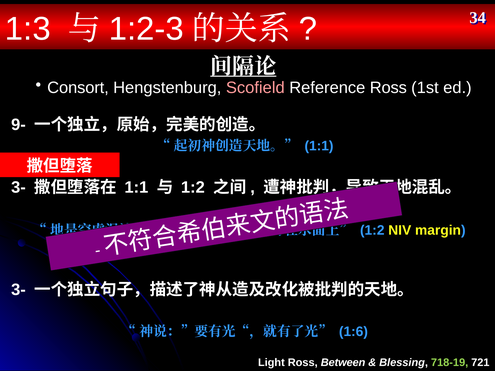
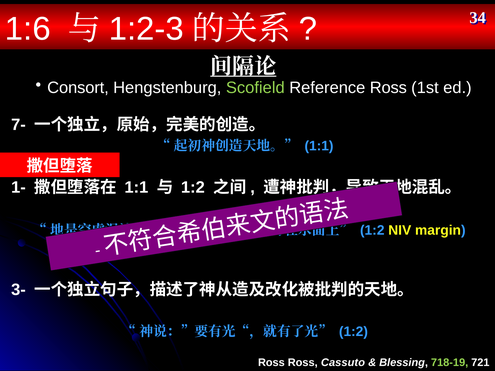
1:3: 1:3 -> 1:6
Scofield colour: pink -> light green
9-: 9- -> 7-
3- at (18, 188): 3- -> 1-
1:6 at (353, 332): 1:6 -> 1:2
Light at (271, 363): Light -> Ross
Between: Between -> Cassuto
